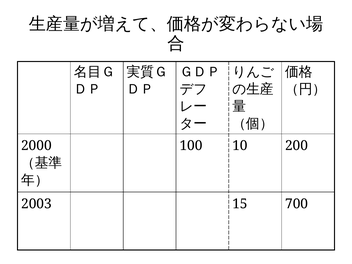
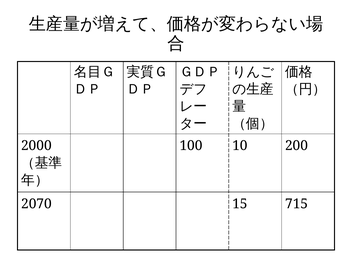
2003: 2003 -> 2070
700: 700 -> 715
